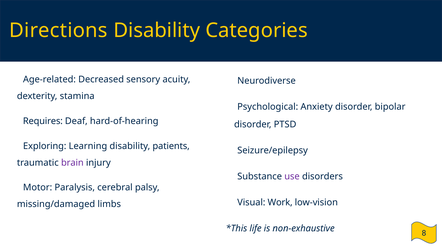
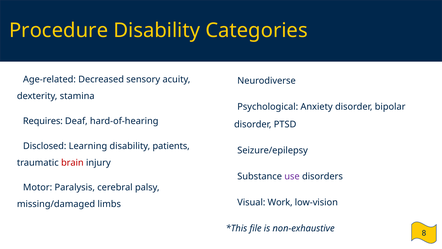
Directions: Directions -> Procedure
Exploring: Exploring -> Disclosed
brain colour: purple -> red
life: life -> file
